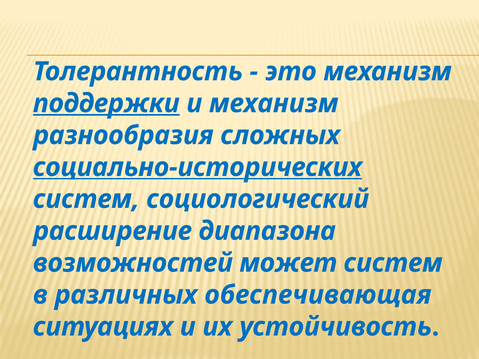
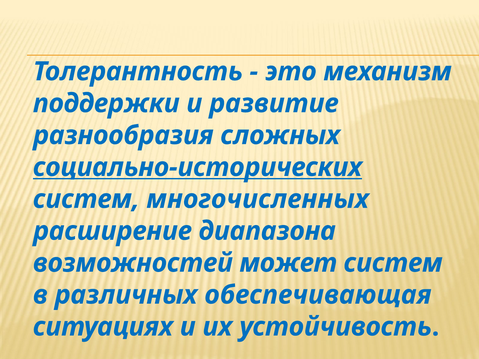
поддержки underline: present -> none
и механизм: механизм -> развитие
социологический: социологический -> многочисленных
